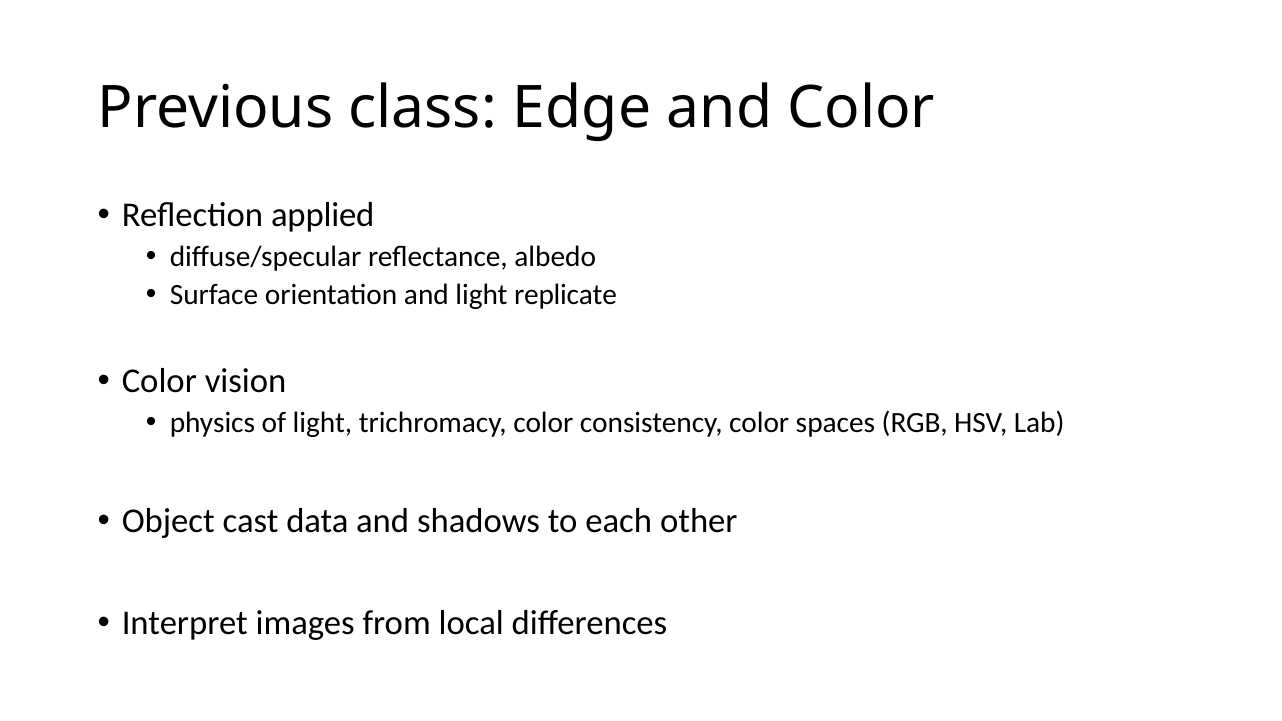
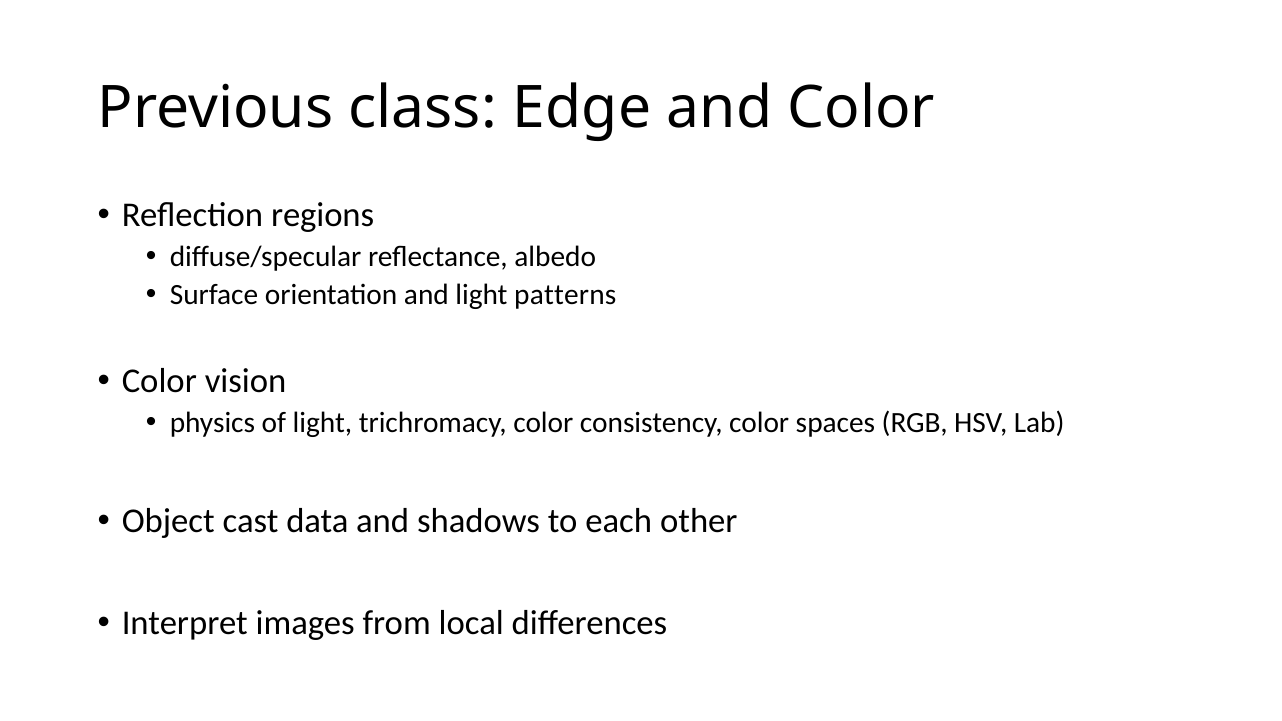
applied: applied -> regions
replicate: replicate -> patterns
